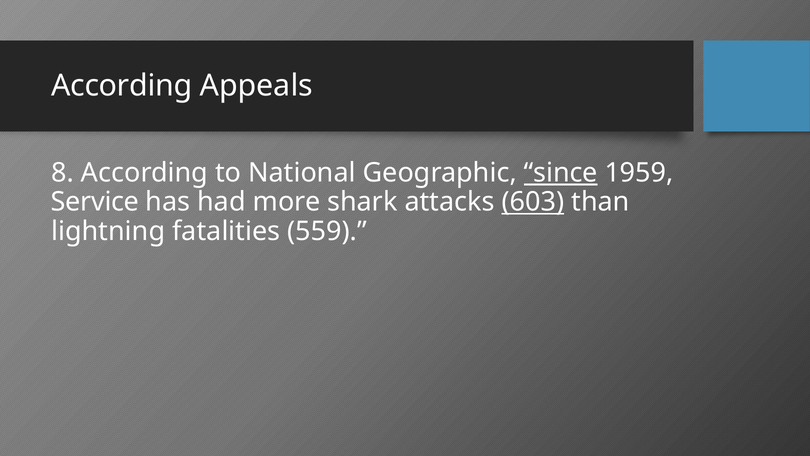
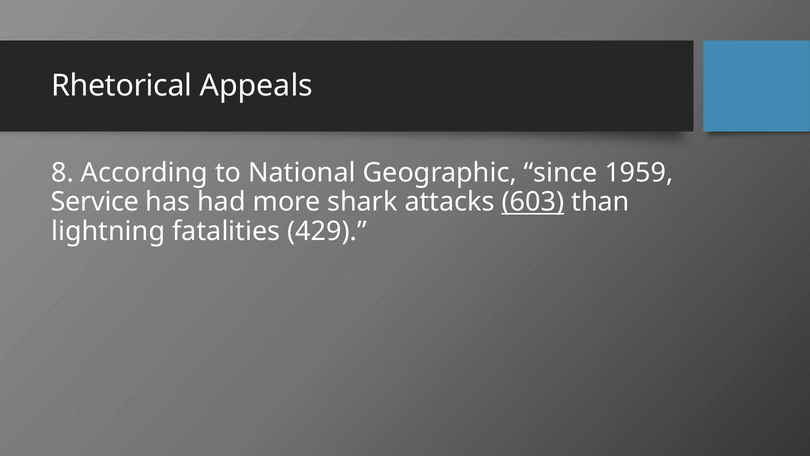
According at (122, 86): According -> Rhetorical
since underline: present -> none
559: 559 -> 429
